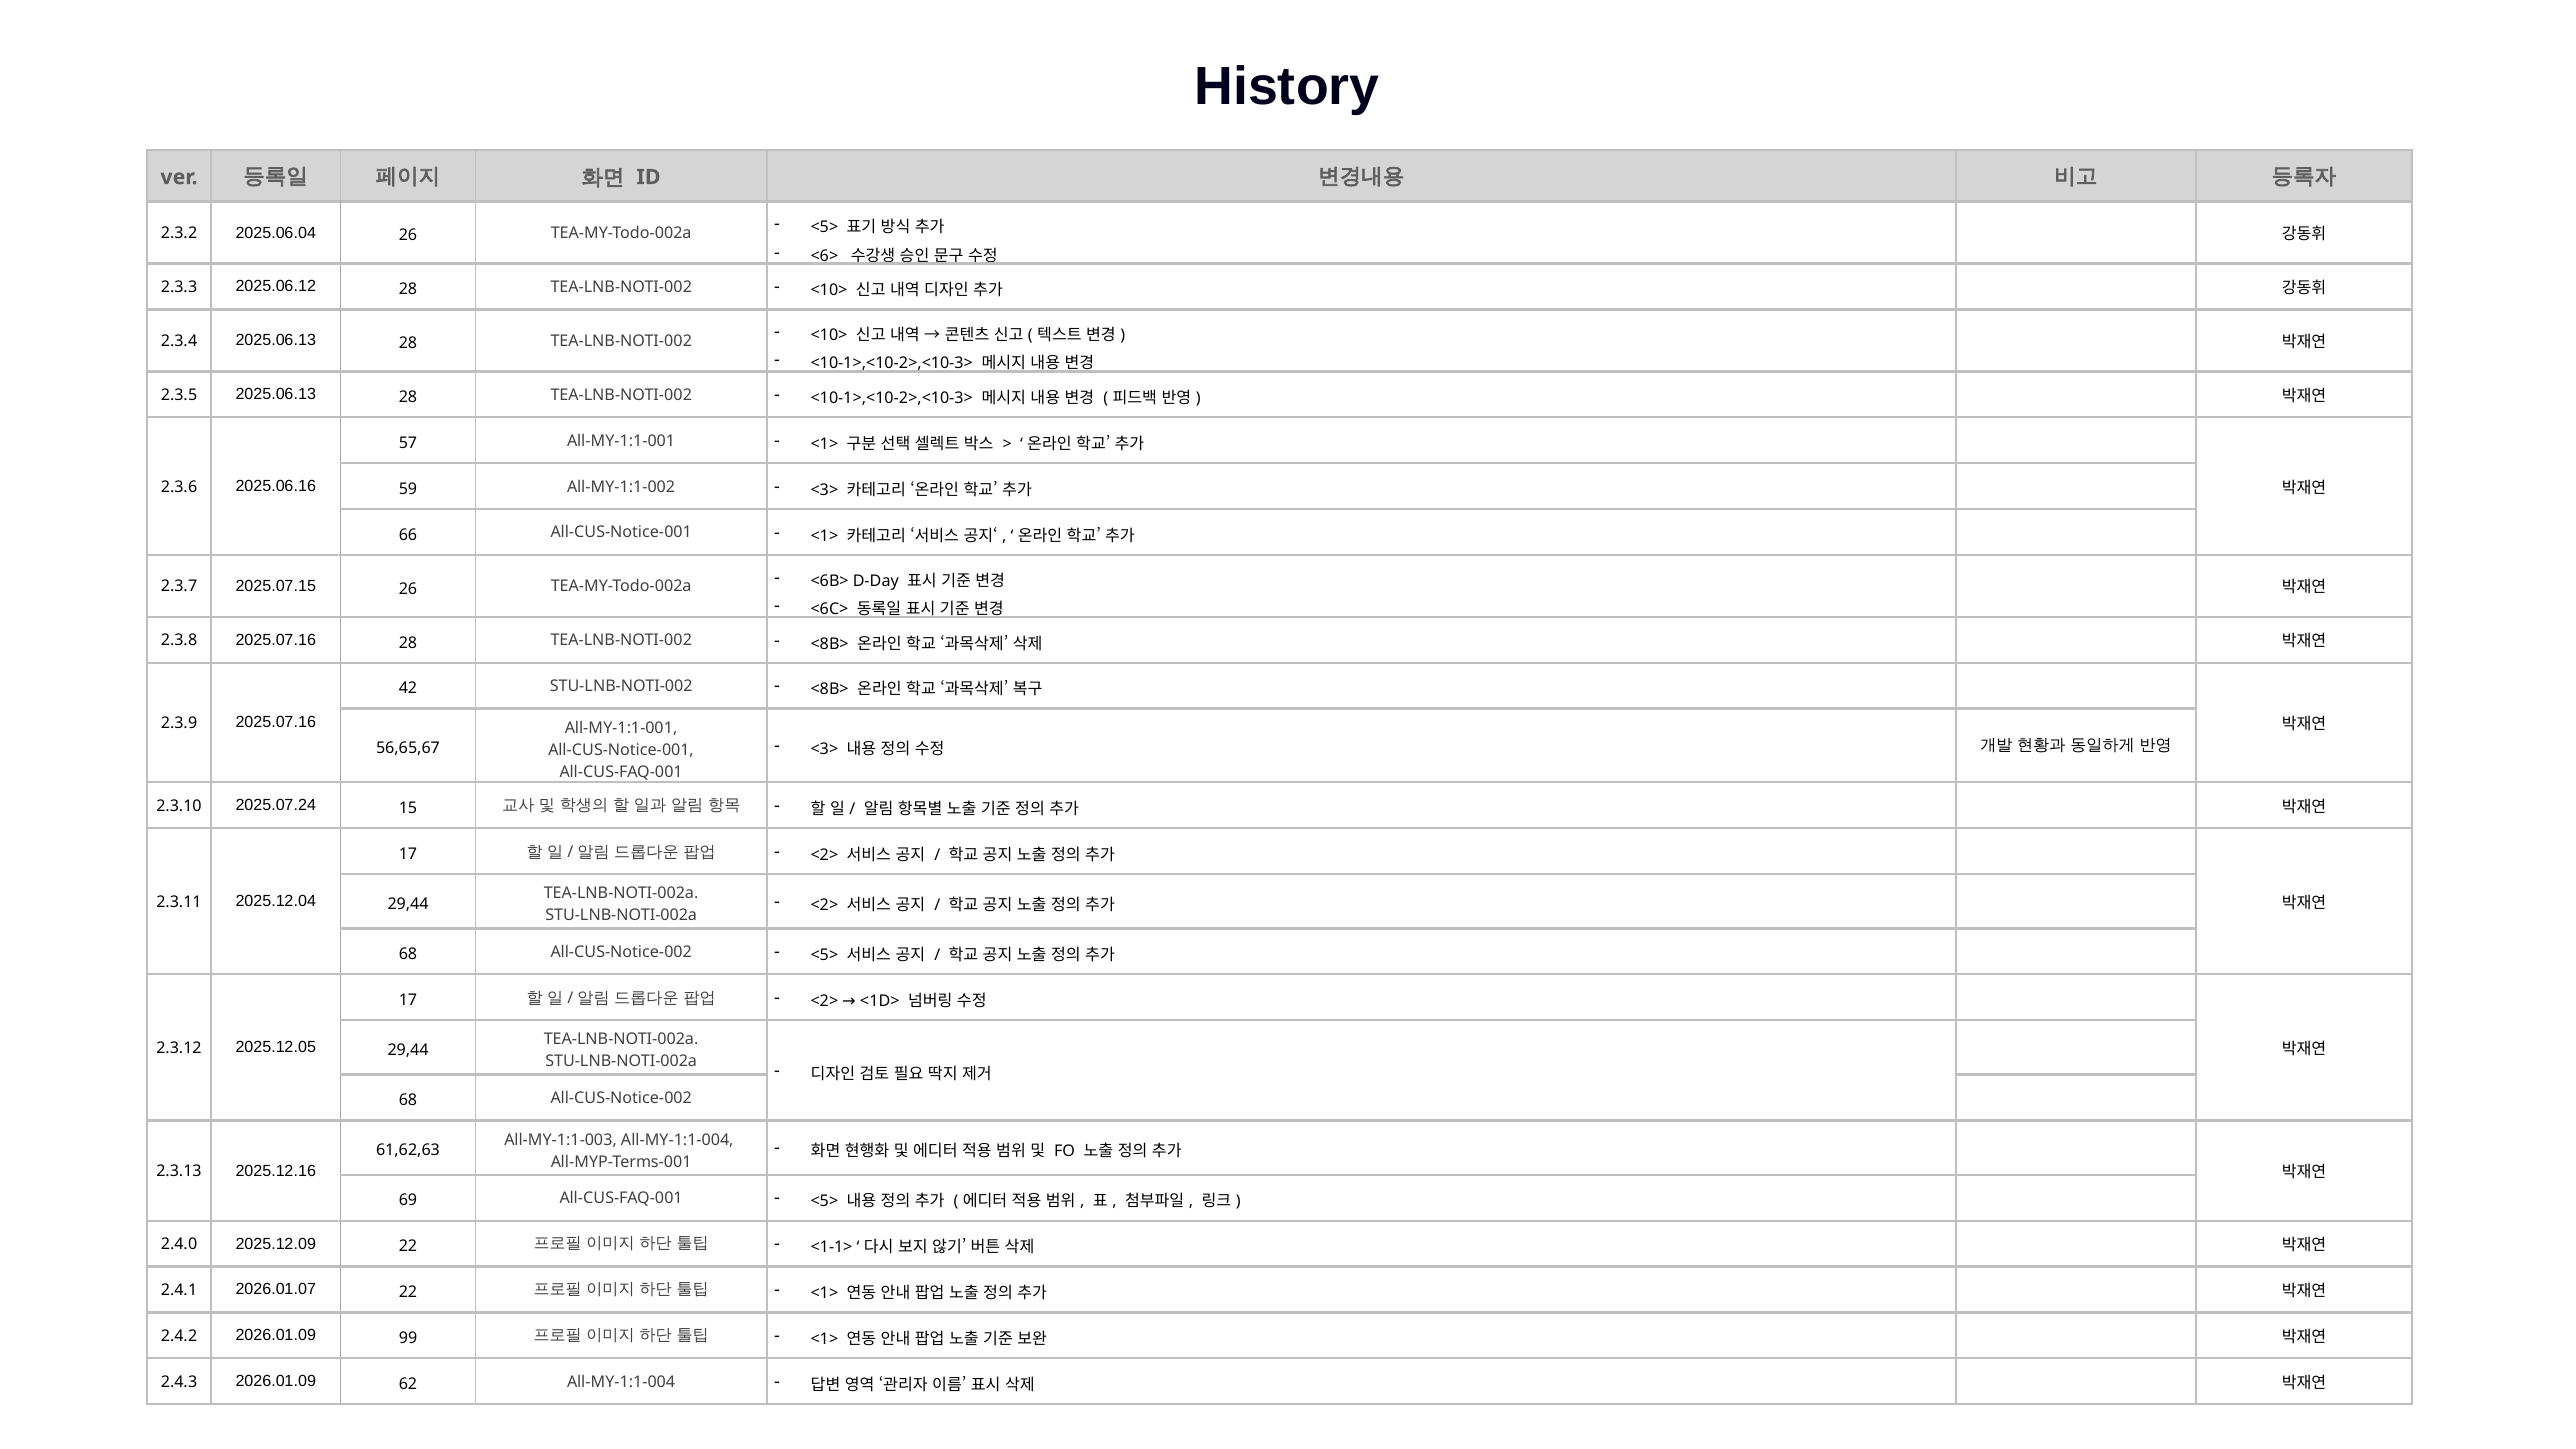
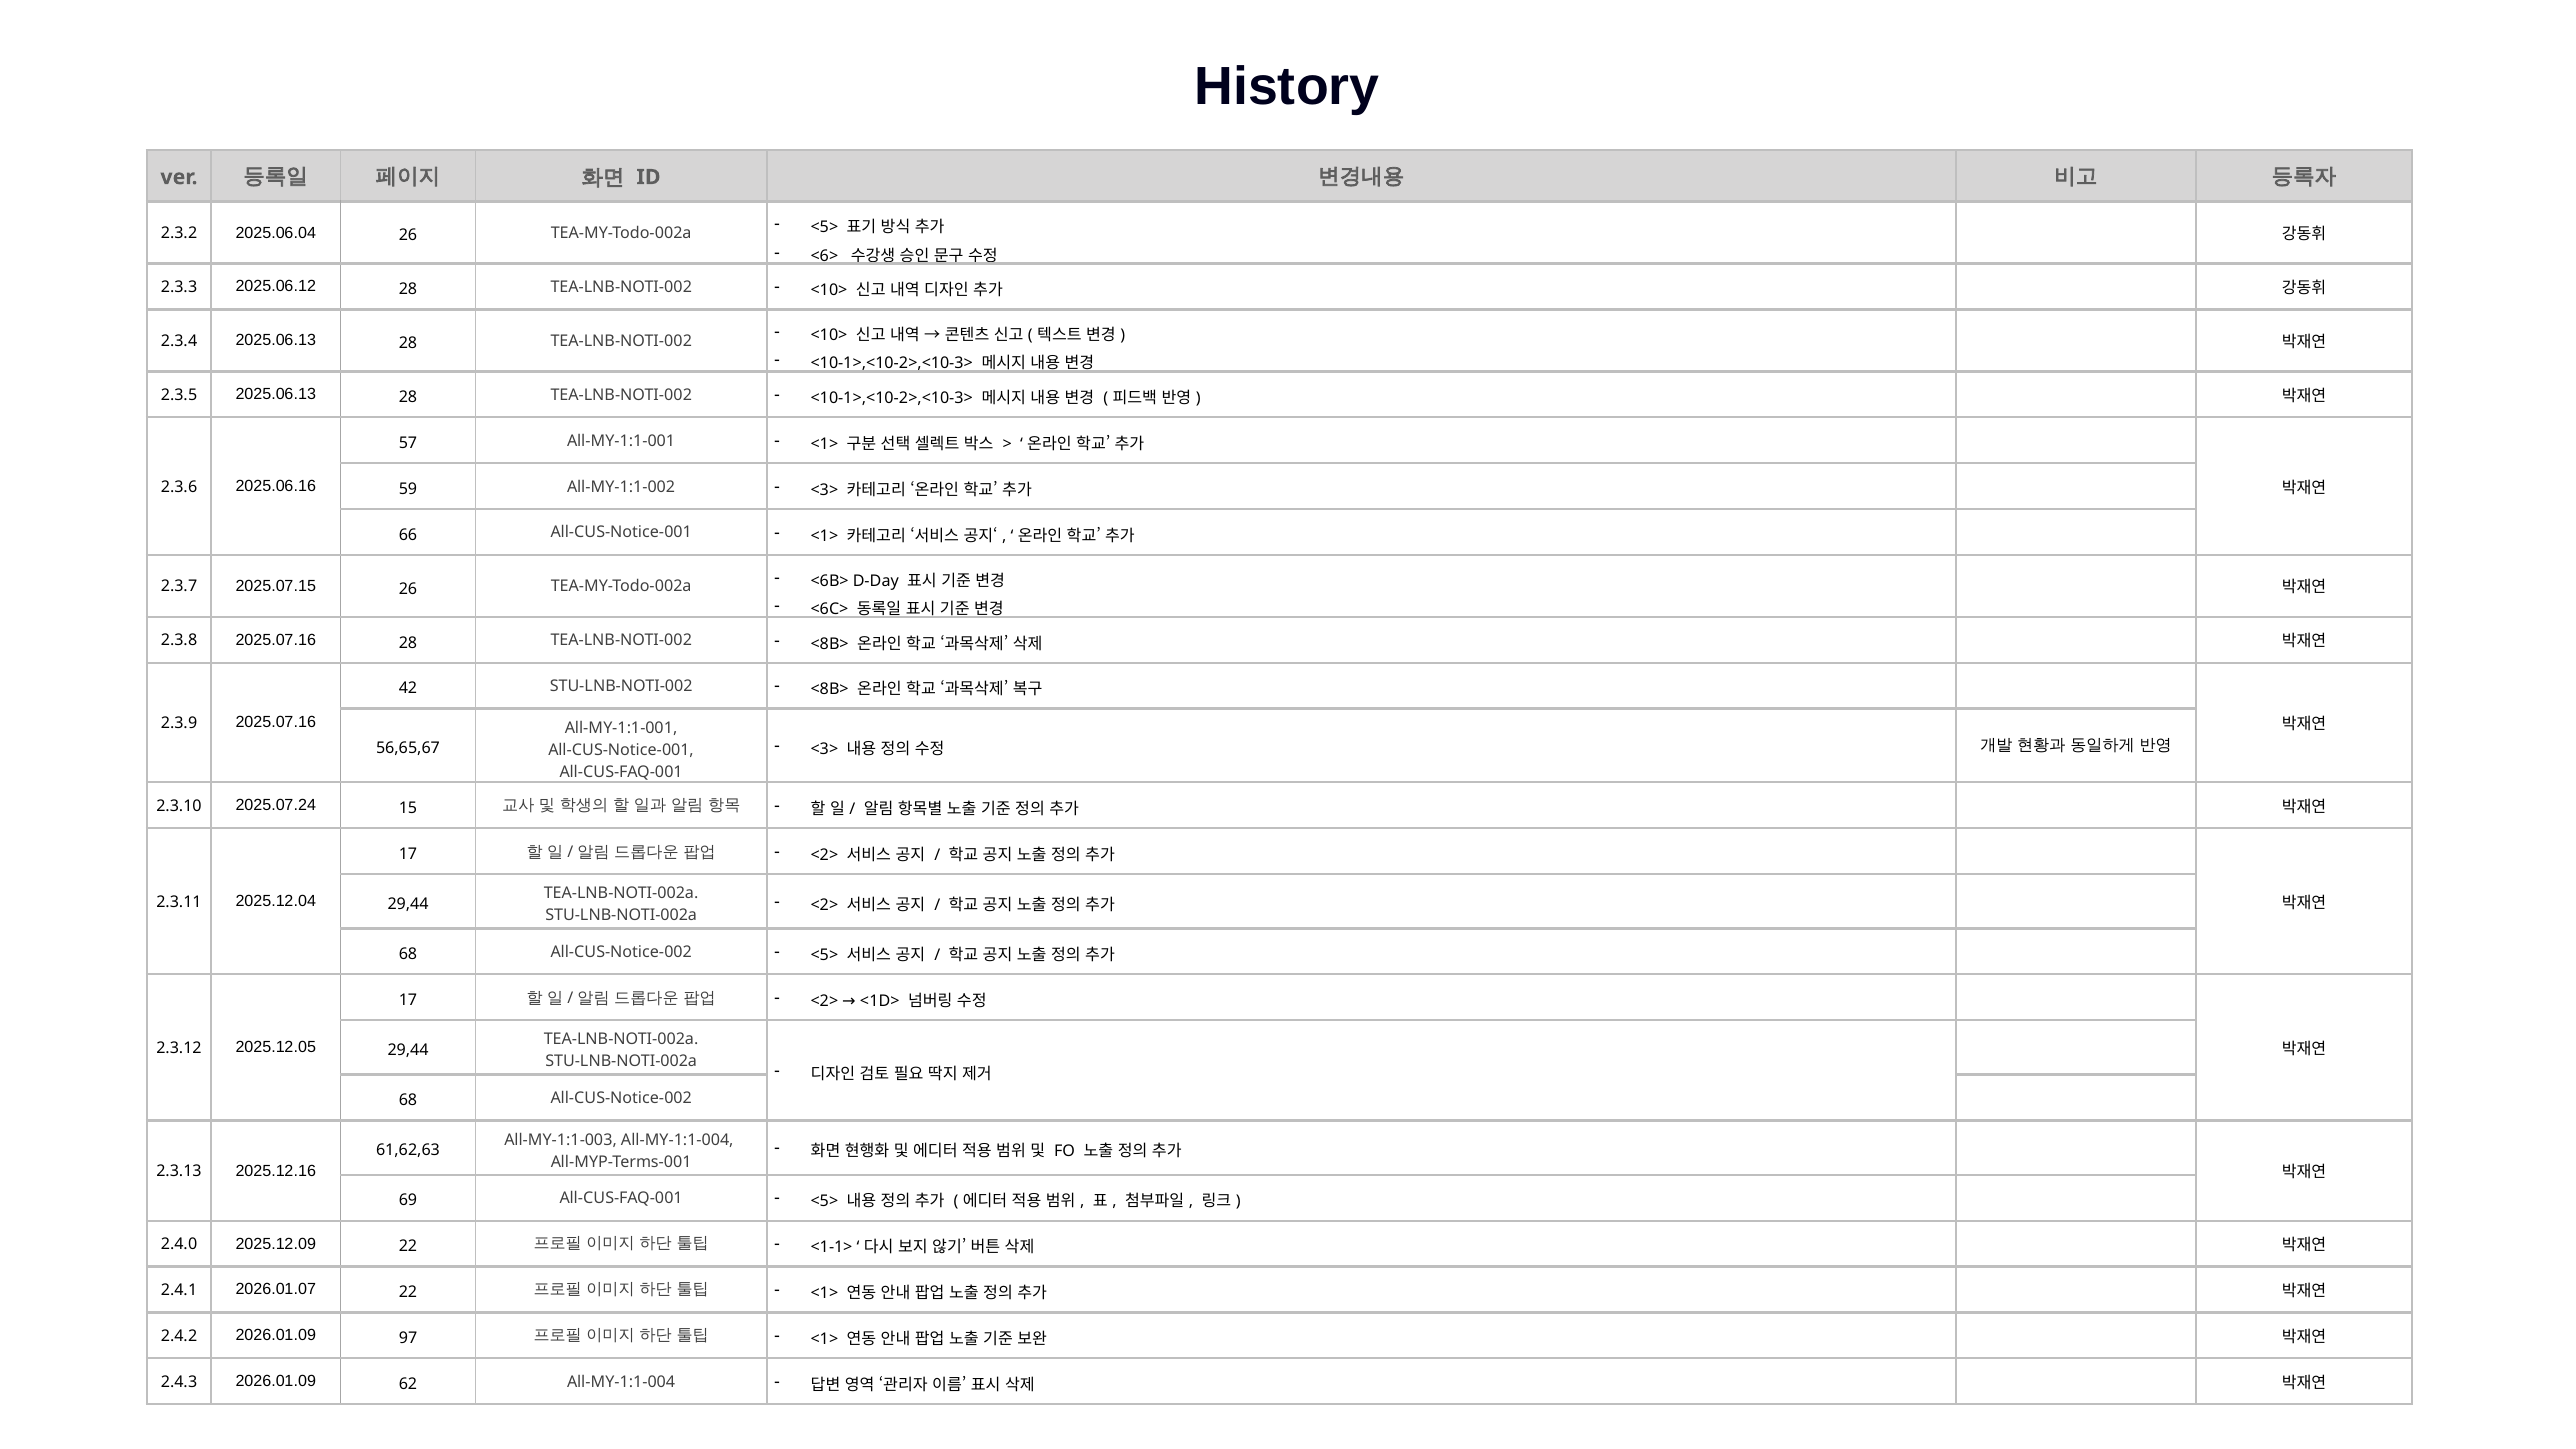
99: 99 -> 97
